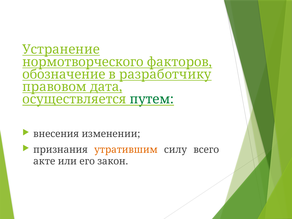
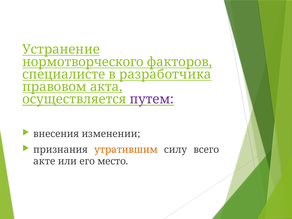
обозначение: обозначение -> специалисте
разработчику: разработчику -> разработчика
дата: дата -> акта
путем colour: green -> purple
закон: закон -> место
